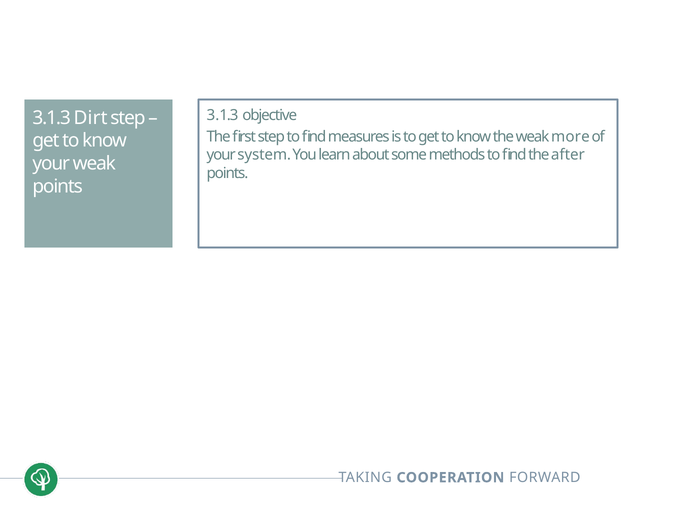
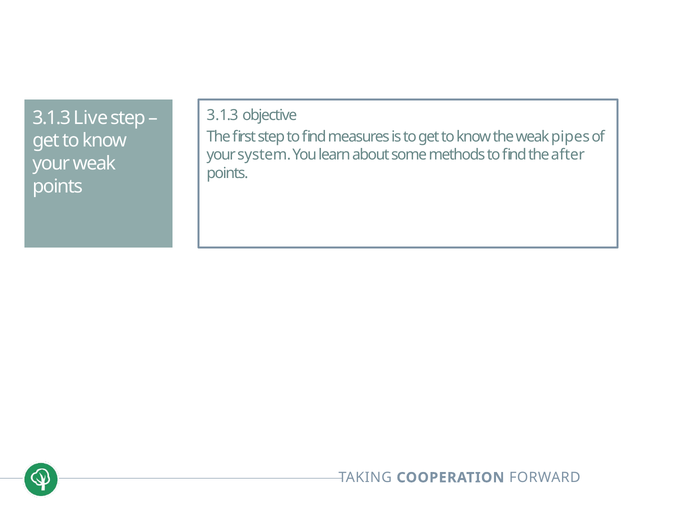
Dirt: Dirt -> Live
more: more -> pipes
